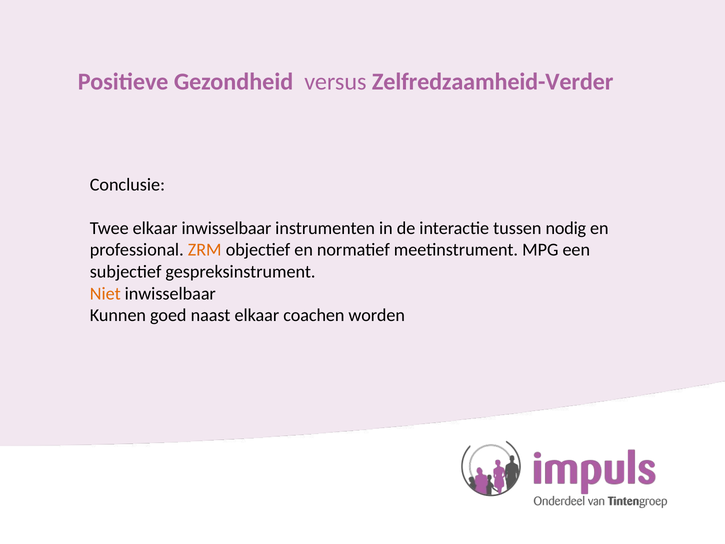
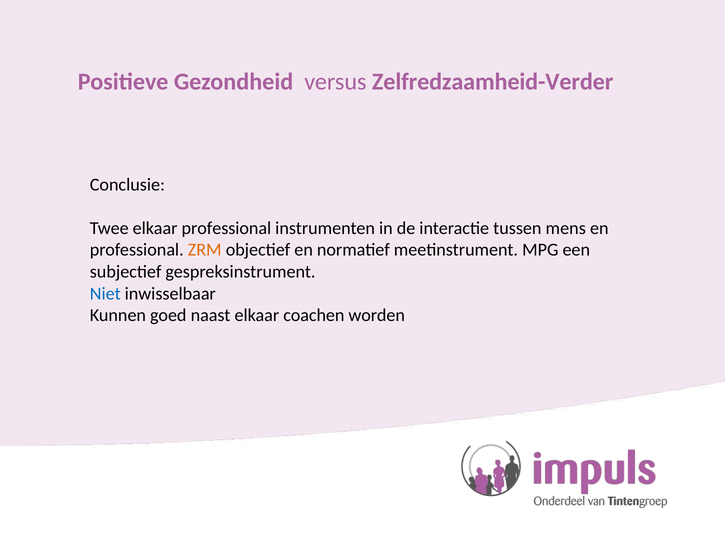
elkaar inwisselbaar: inwisselbaar -> professional
nodig: nodig -> mens
Niet colour: orange -> blue
